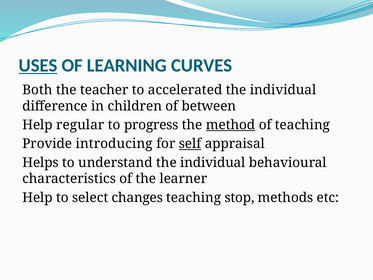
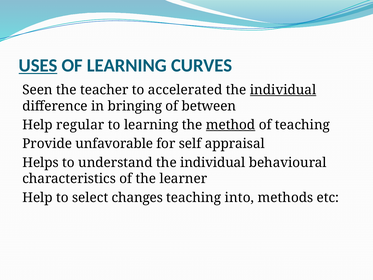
Both: Both -> Seen
individual at (283, 90) underline: none -> present
children: children -> bringing
to progress: progress -> learning
introducing: introducing -> unfavorable
self underline: present -> none
stop: stop -> into
